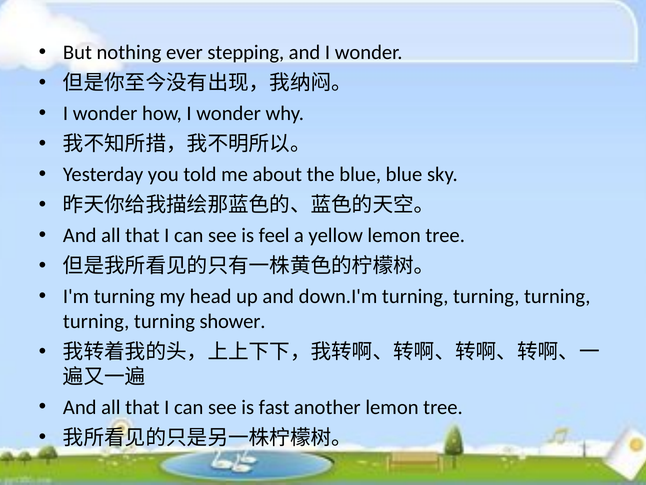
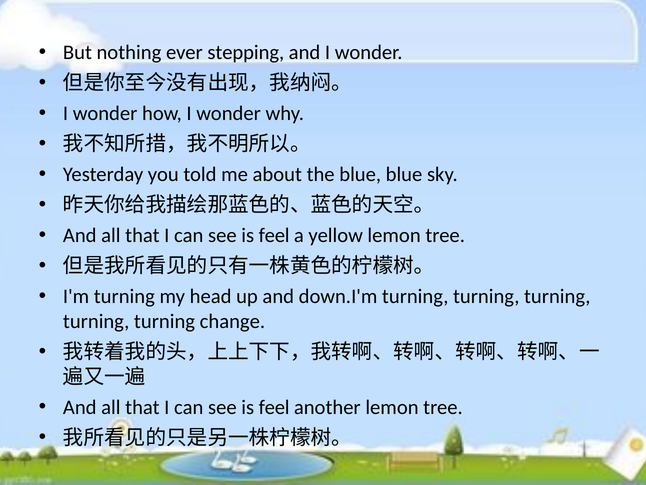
shower: shower -> change
fast at (274, 407): fast -> feel
